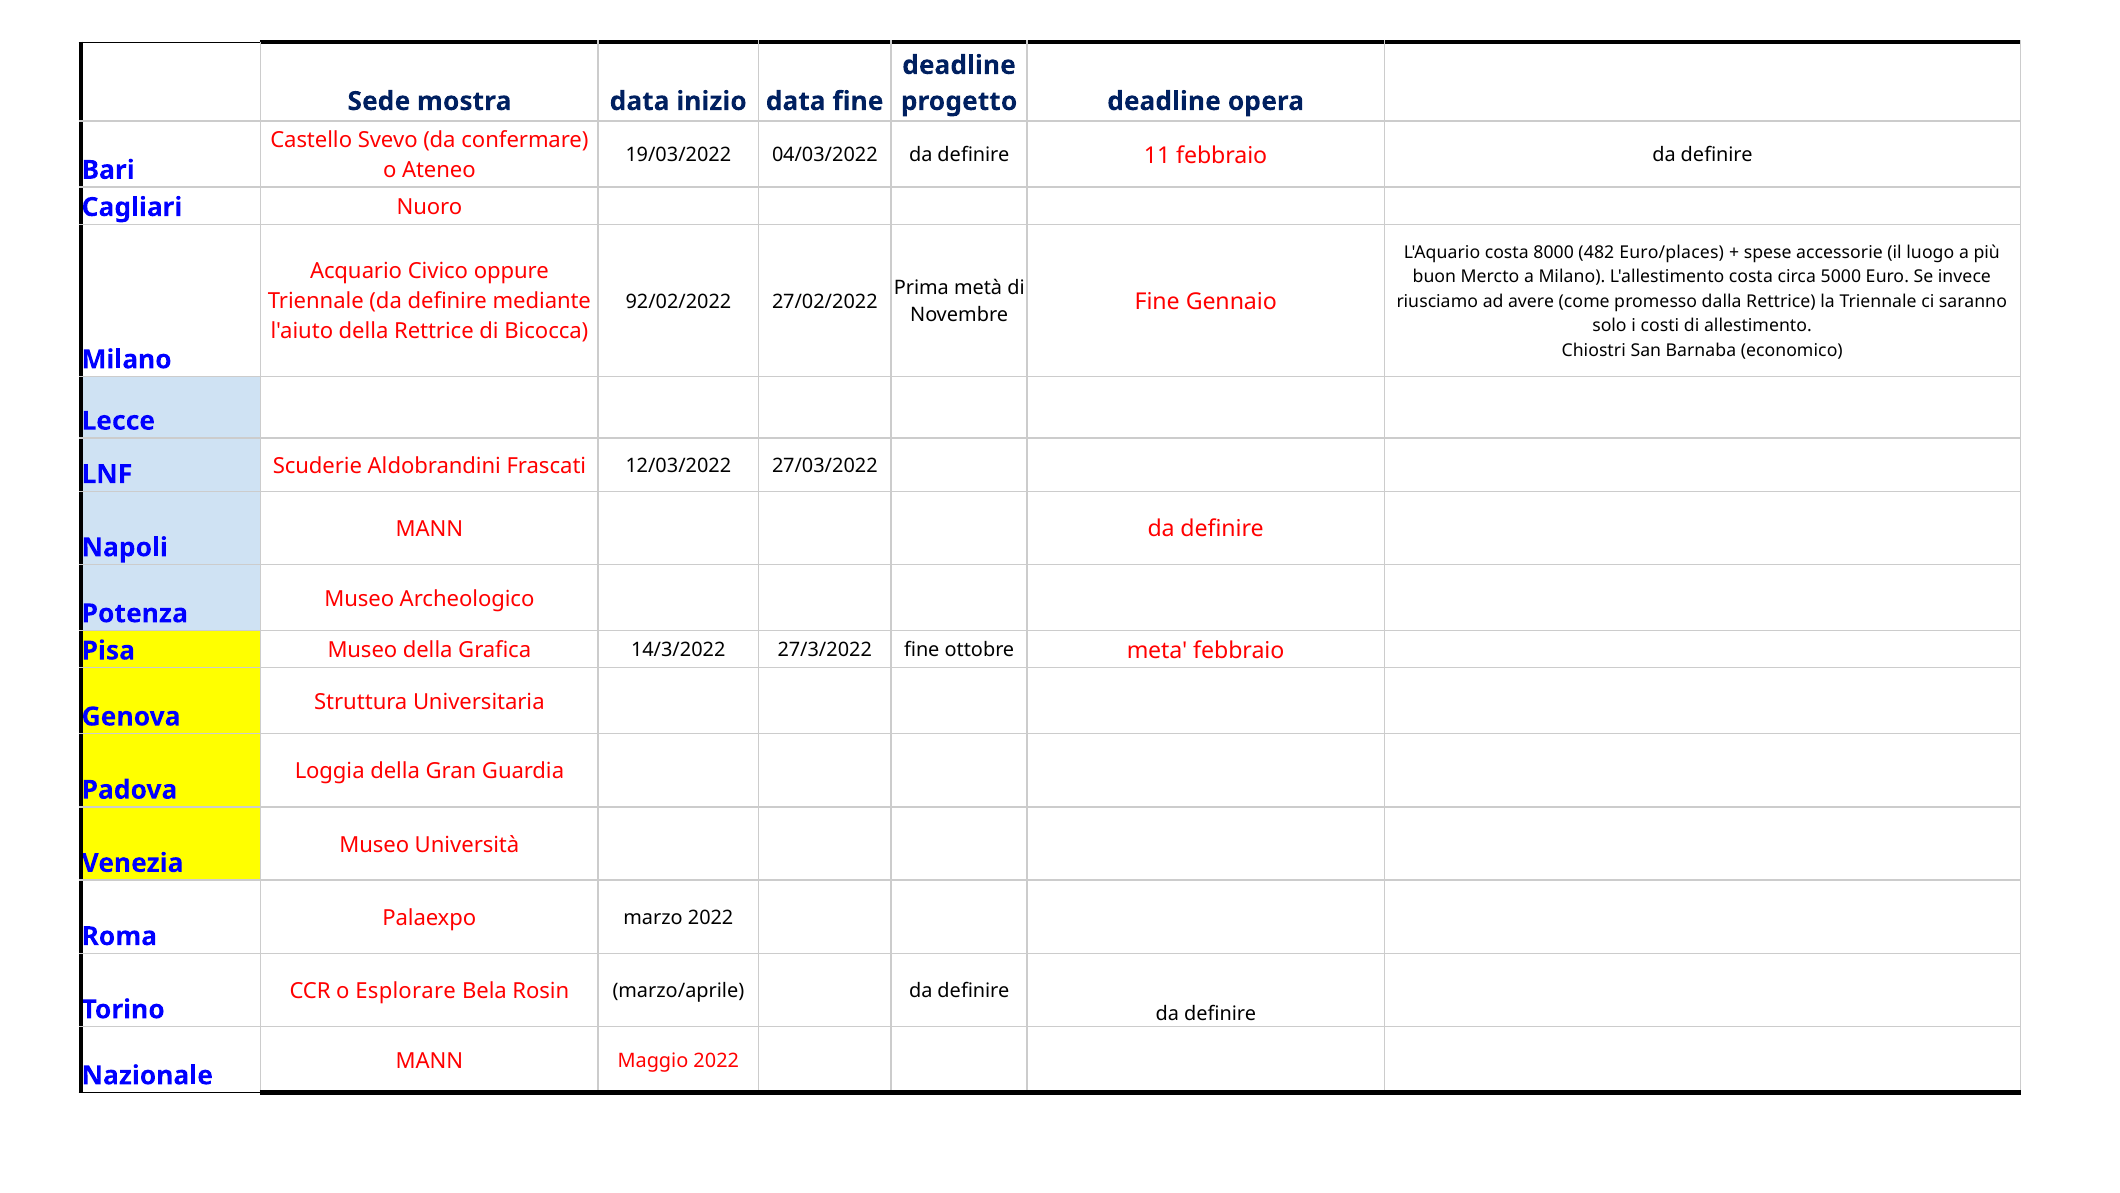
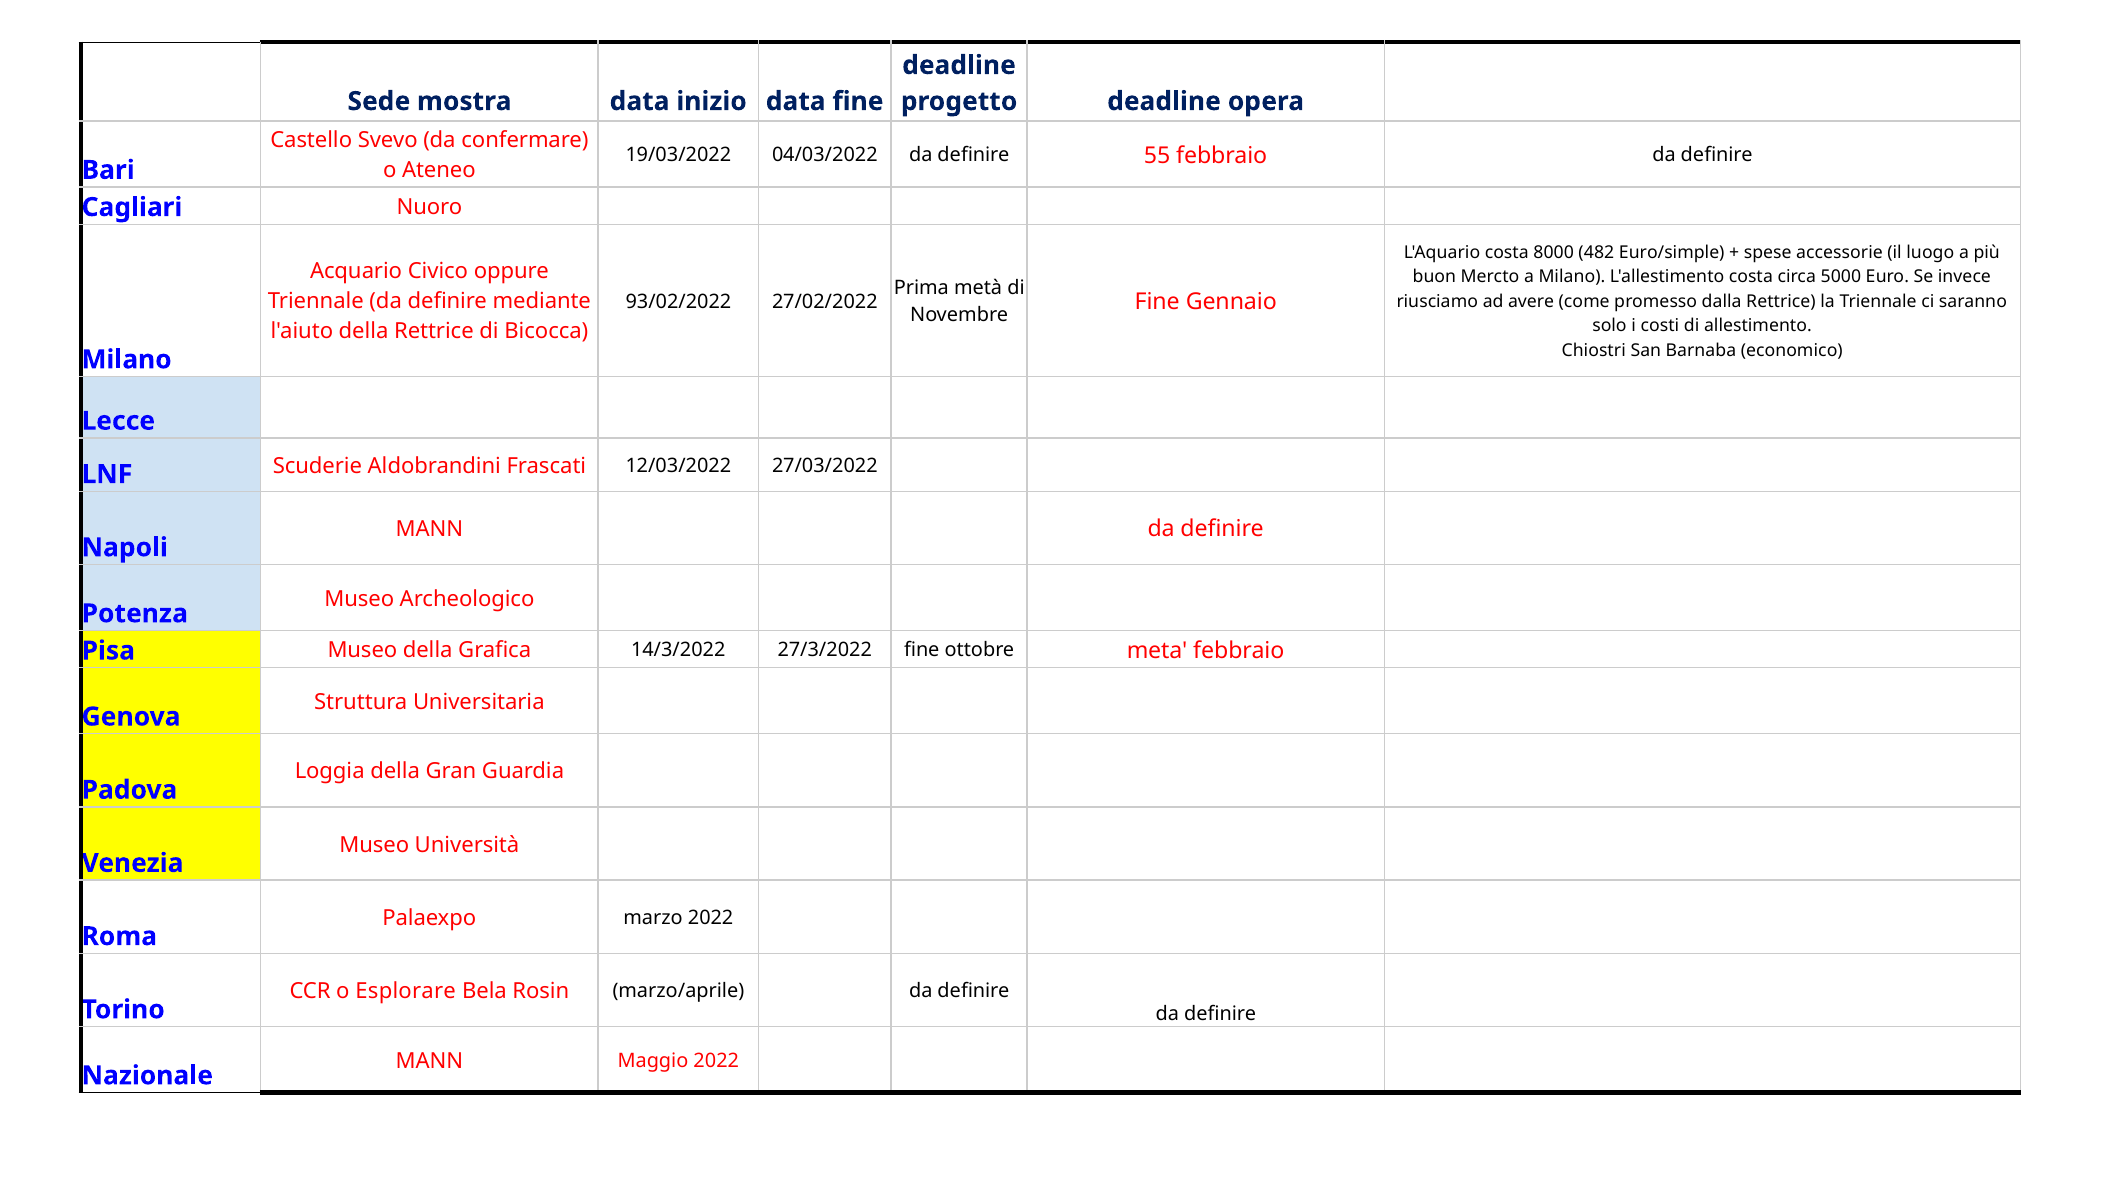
11: 11 -> 55
Euro/places: Euro/places -> Euro/simple
92/02/2022: 92/02/2022 -> 93/02/2022
